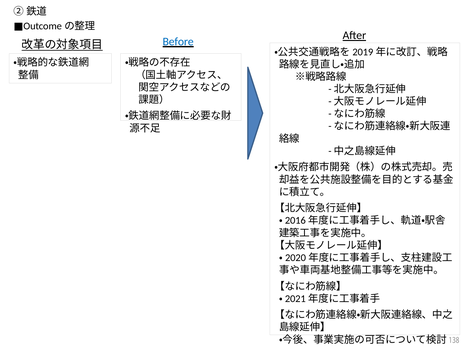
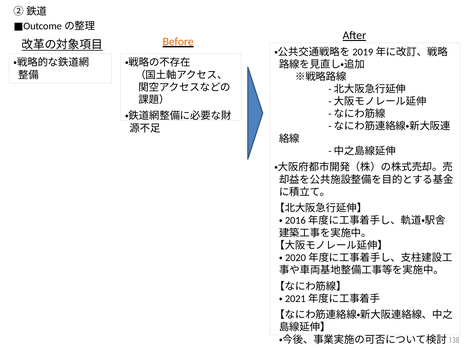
Before colour: blue -> orange
